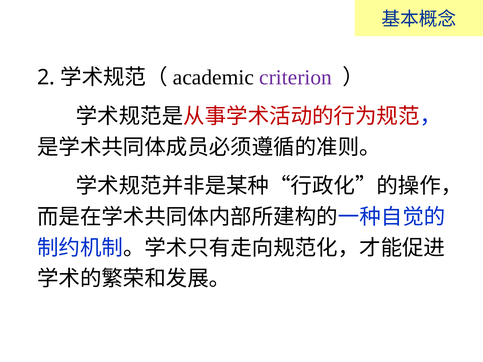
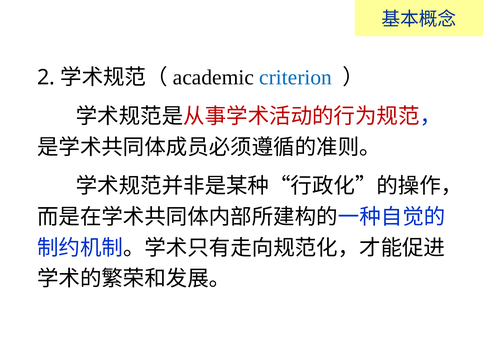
criterion colour: purple -> blue
